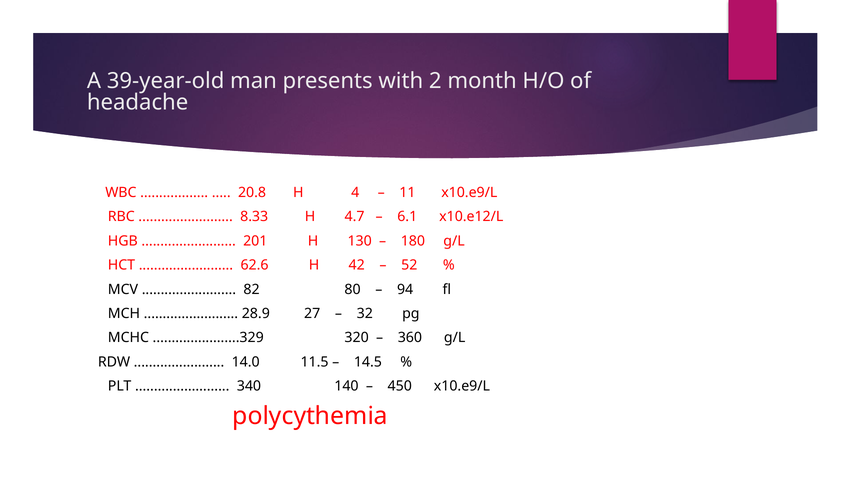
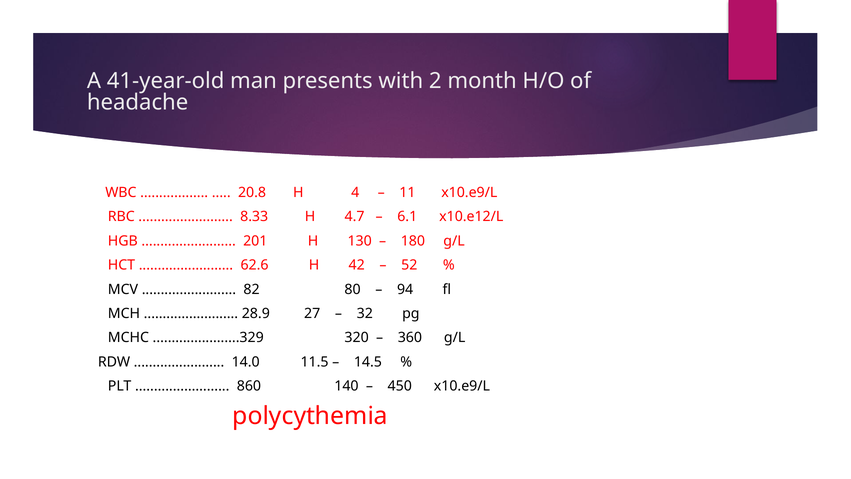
39-year-old: 39-year-old -> 41-year-old
340: 340 -> 860
